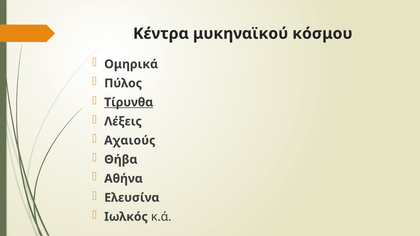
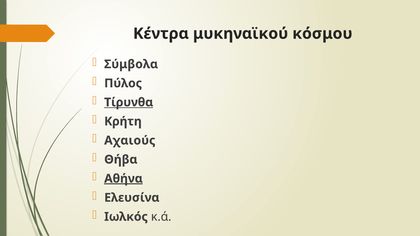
Ομηρικά: Ομηρικά -> Σύμβολα
Λέξεις: Λέξεις -> Κρήτη
Αθήνα underline: none -> present
